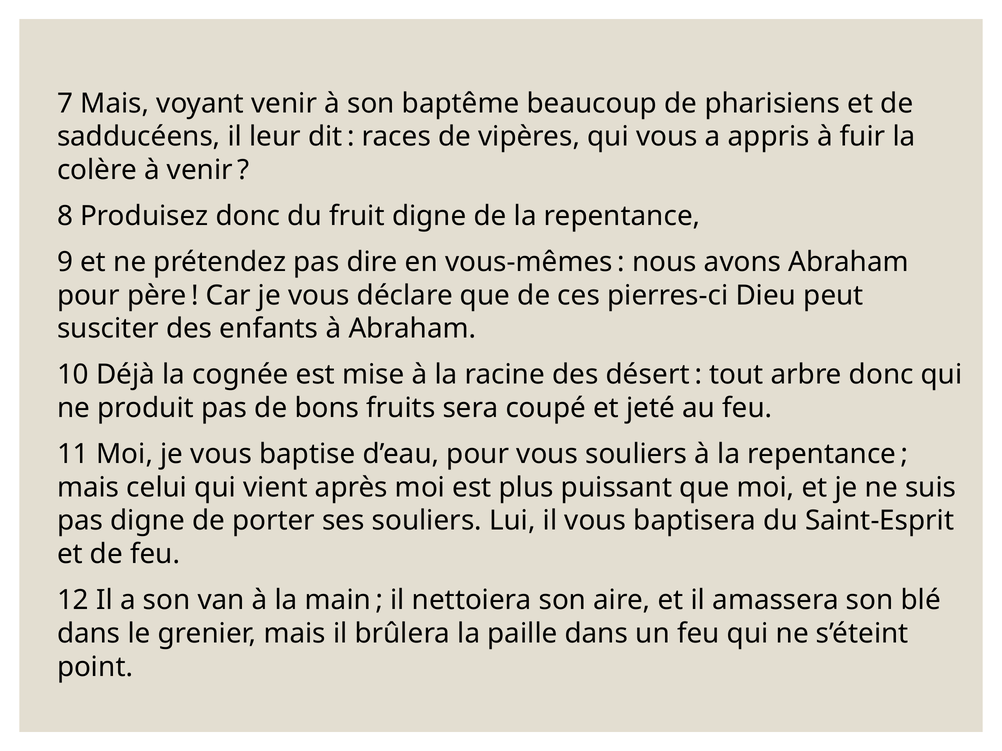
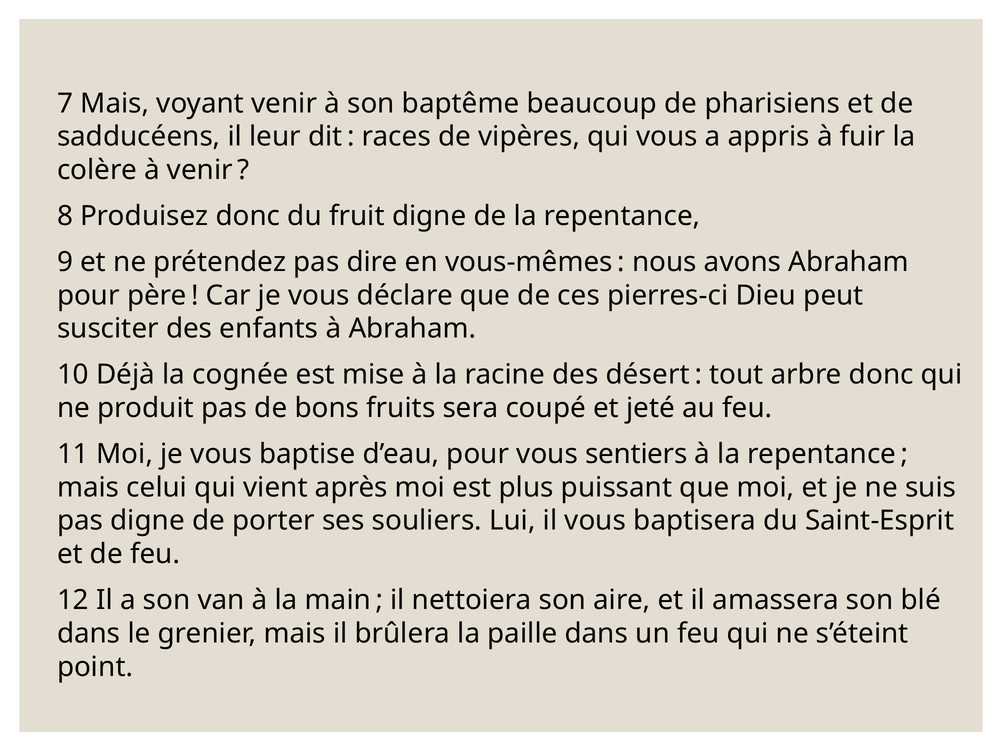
vous souliers: souliers -> sentiers
